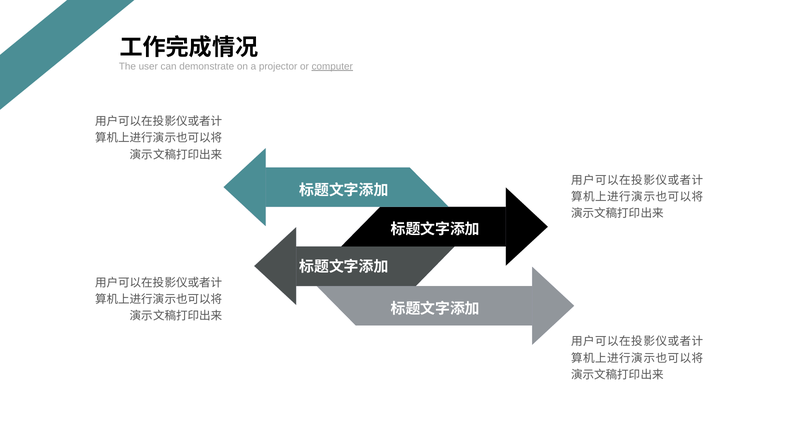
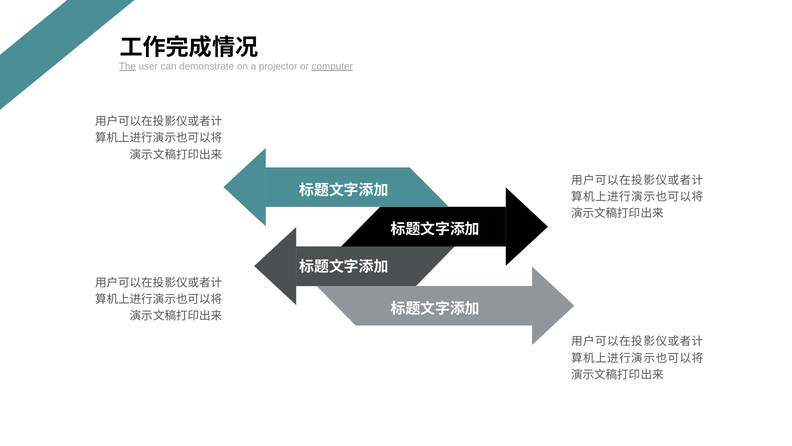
The underline: none -> present
